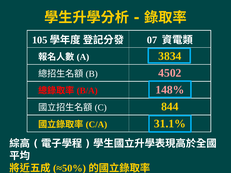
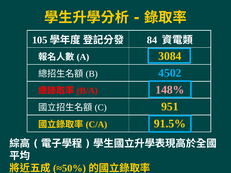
07: 07 -> 84
3834: 3834 -> 3084
4502 colour: pink -> light blue
844: 844 -> 951
31.1%: 31.1% -> 91.5%
